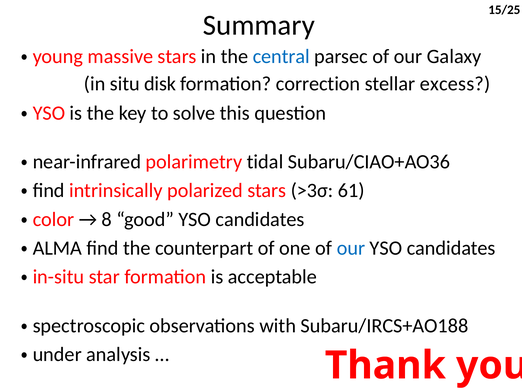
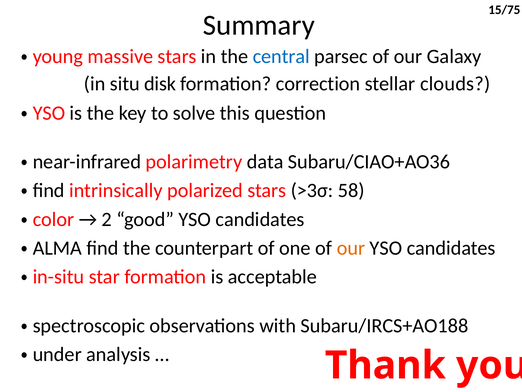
15/25: 15/25 -> 15/75
excess: excess -> clouds
tidal: tidal -> data
61: 61 -> 58
8: 8 -> 2
our at (351, 248) colour: blue -> orange
